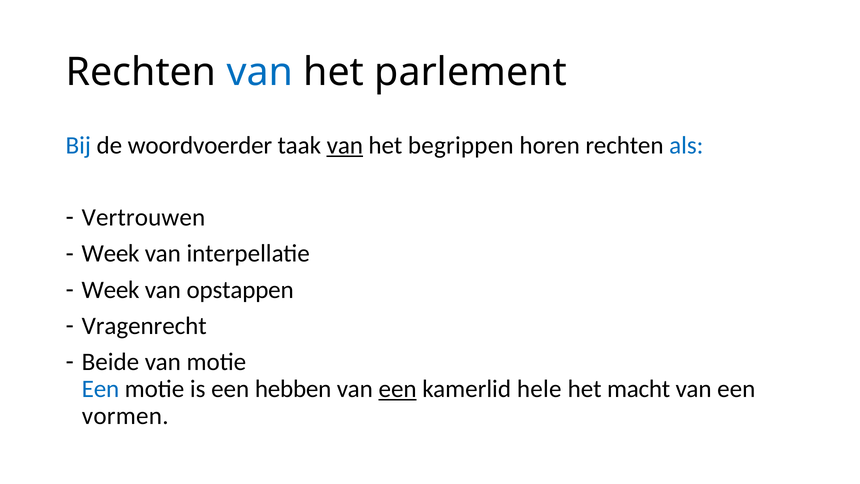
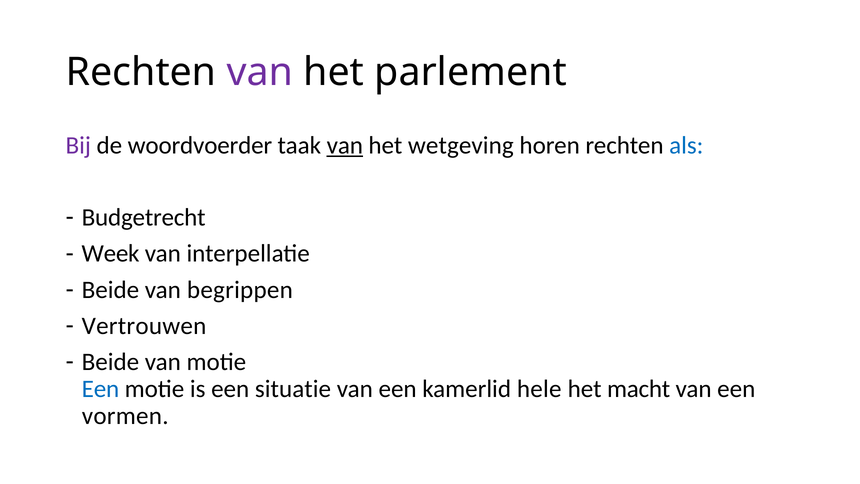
van at (260, 72) colour: blue -> purple
Bij colour: blue -> purple
begrippen: begrippen -> wetgeving
Vertrouwen: Vertrouwen -> Budgetrecht
Week at (111, 290): Week -> Beide
opstappen: opstappen -> begrippen
Vragenrecht: Vragenrecht -> Vertrouwen
hebben: hebben -> situatie
een at (398, 389) underline: present -> none
